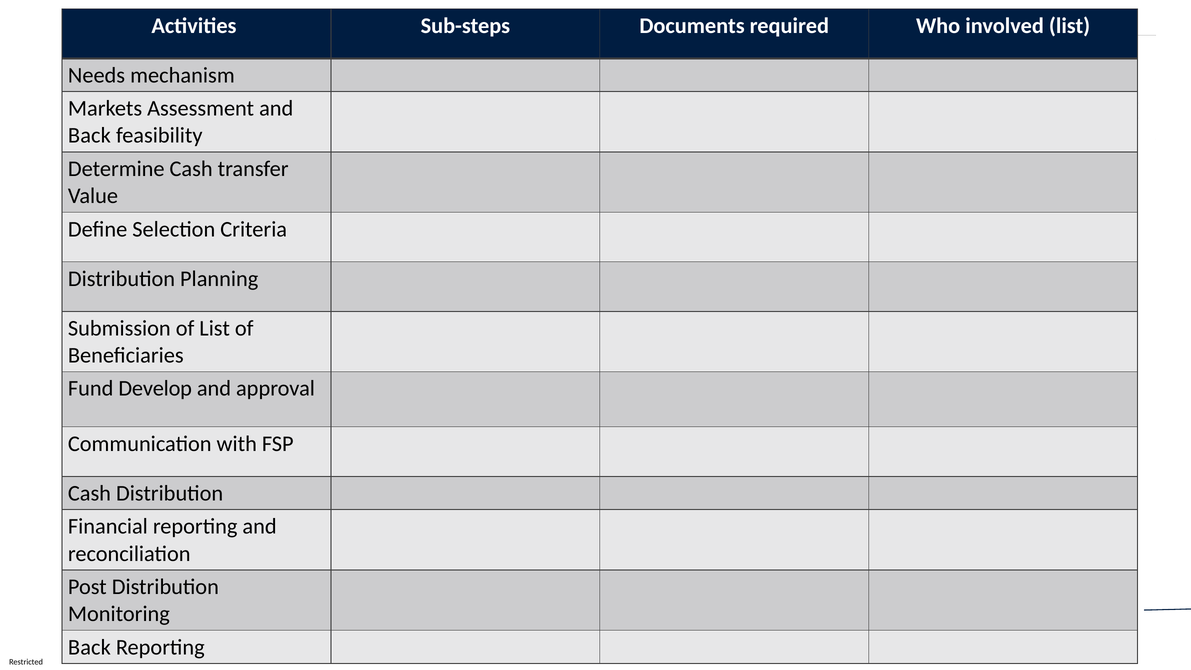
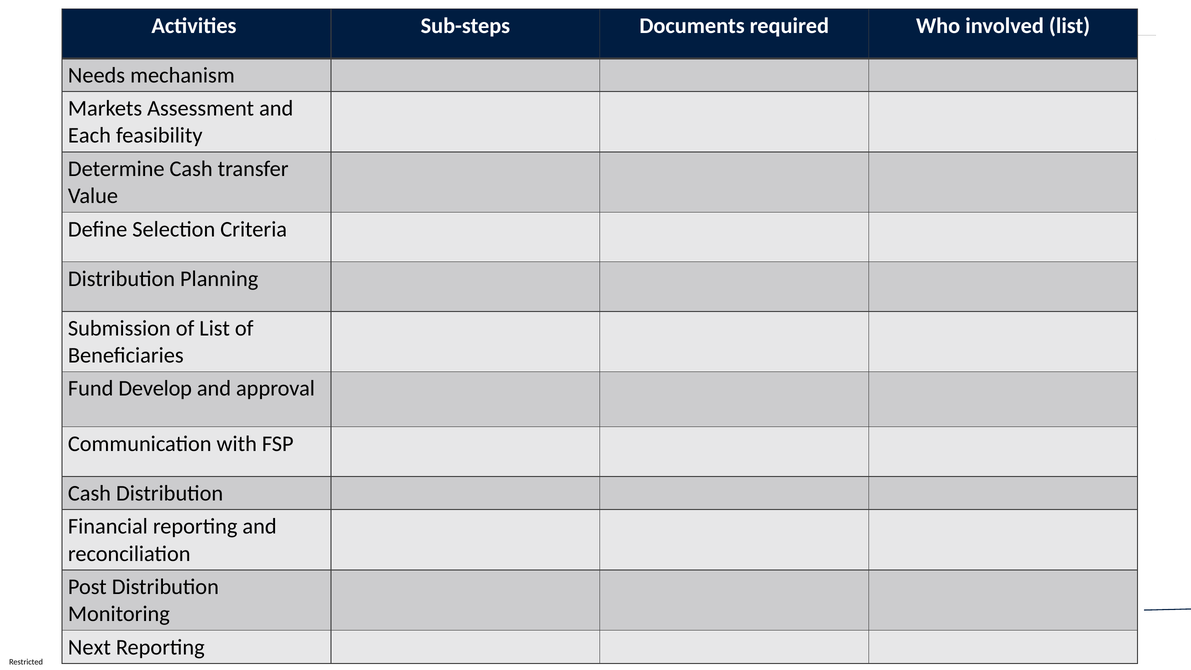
Back at (89, 136): Back -> Each
Back at (89, 647): Back -> Next
